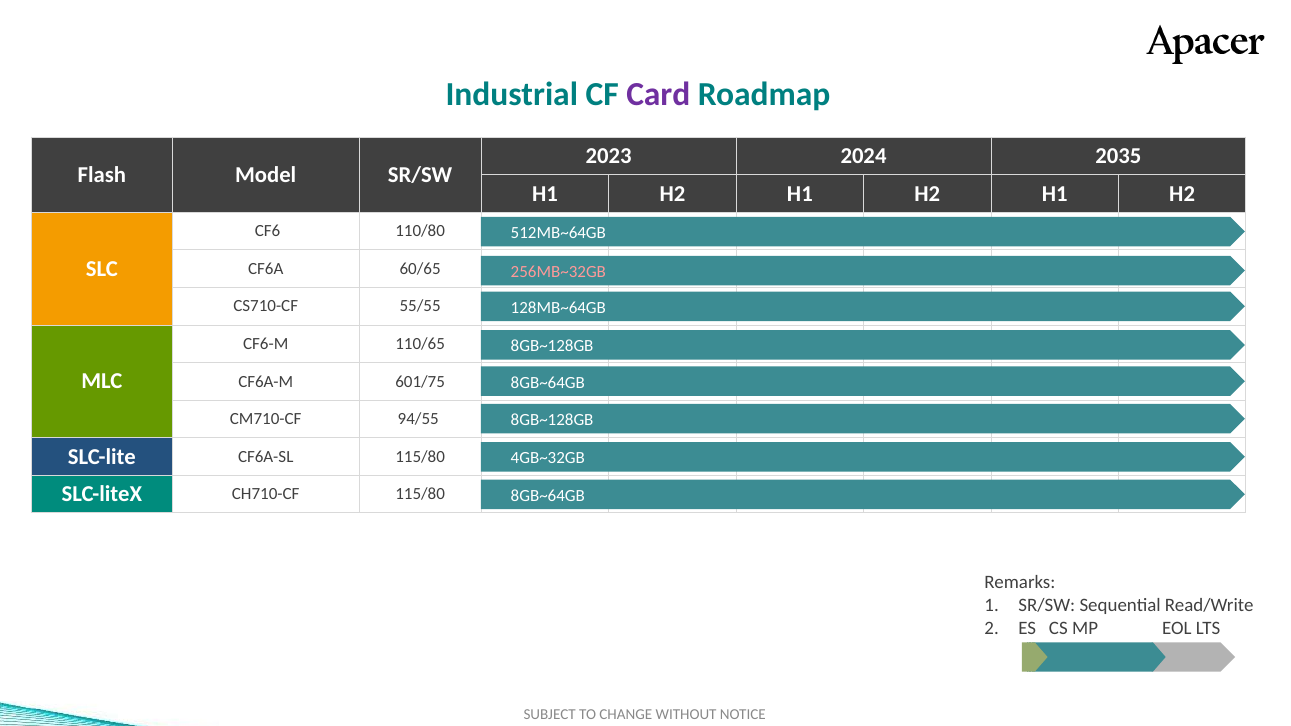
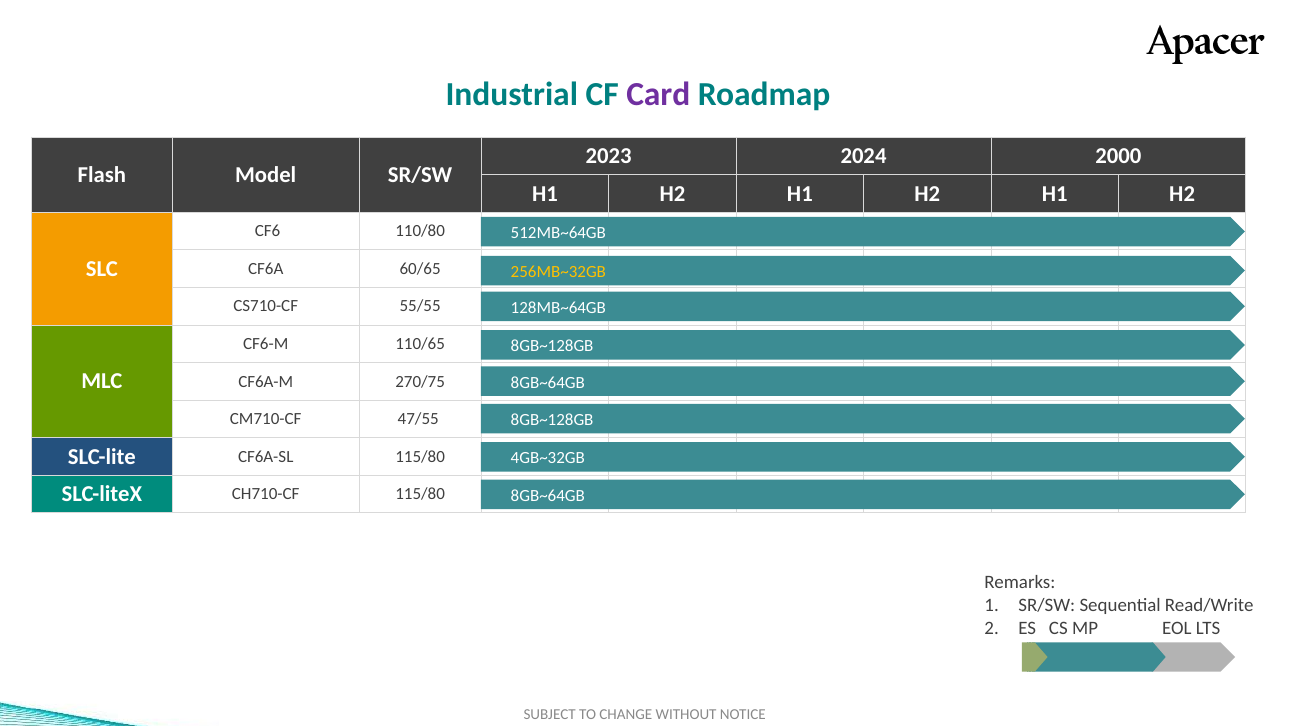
2035: 2035 -> 2000
256MB~32GB colour: pink -> yellow
601/75: 601/75 -> 270/75
94/55: 94/55 -> 47/55
